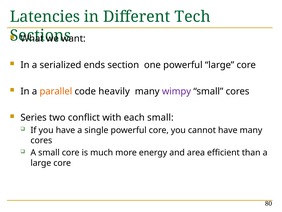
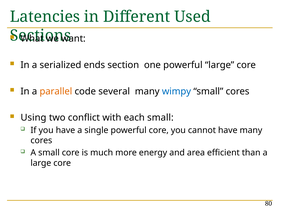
Tech: Tech -> Used
heavily: heavily -> several
wimpy colour: purple -> blue
Series: Series -> Using
